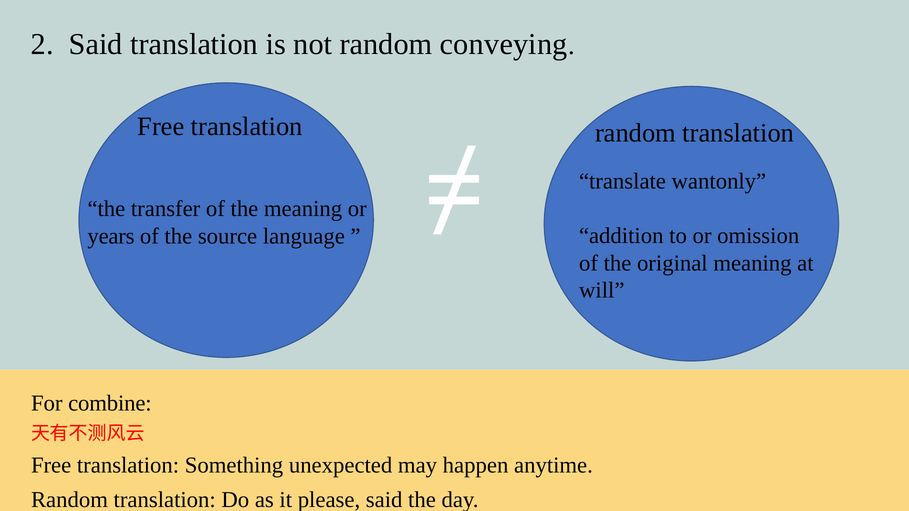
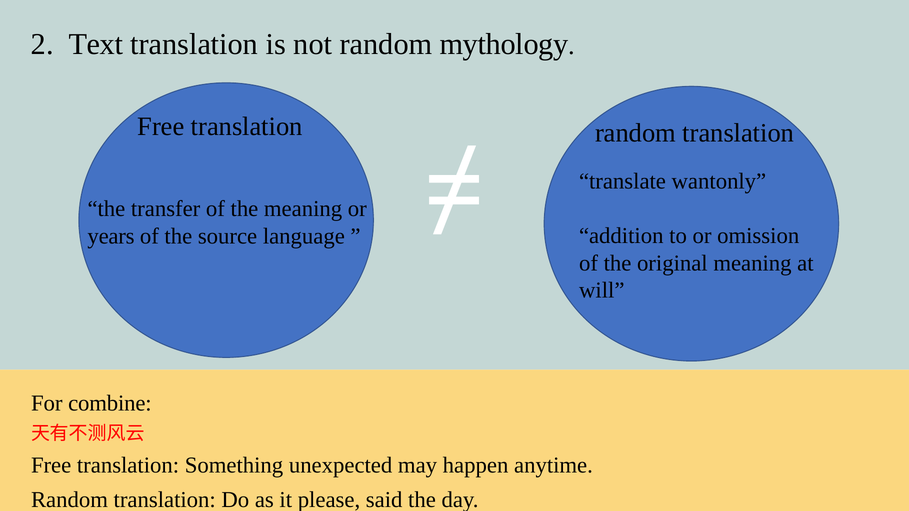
2 Said: Said -> Text
conveying: conveying -> mythology
